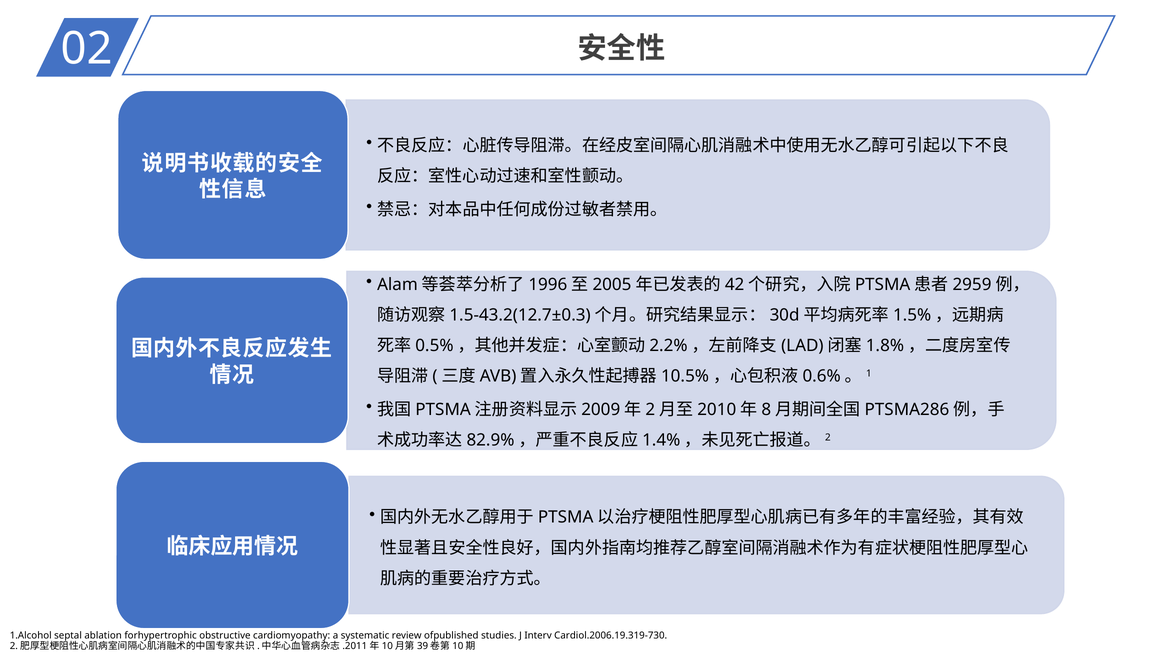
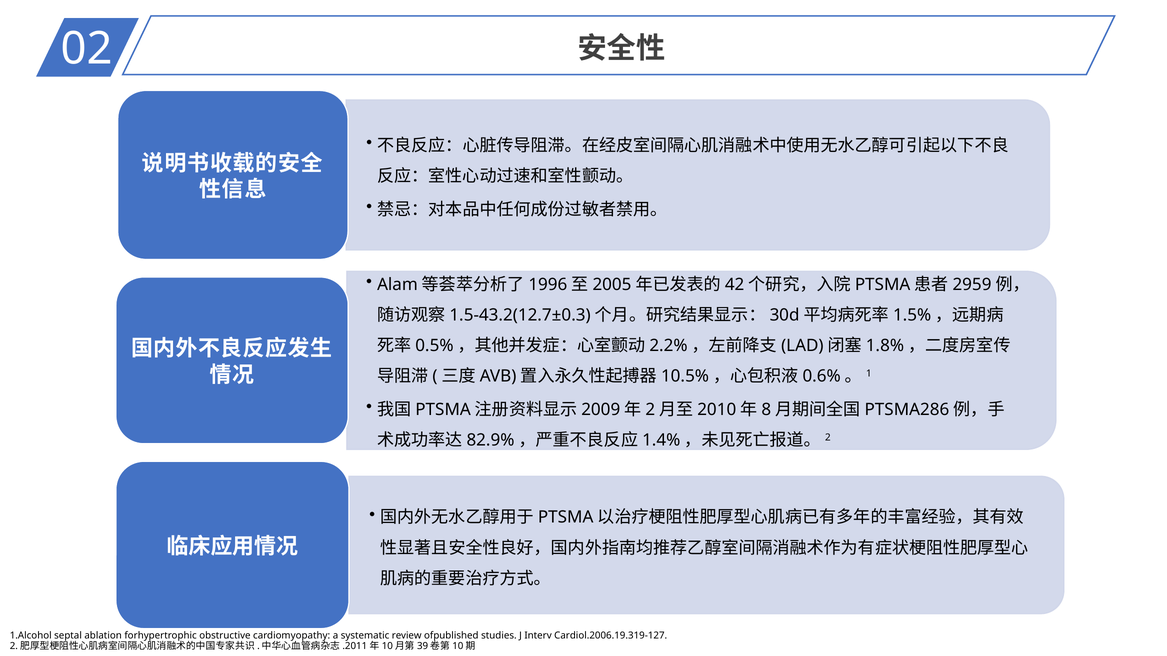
Cardiol.2006.19.319-730: Cardiol.2006.19.319-730 -> Cardiol.2006.19.319-127
